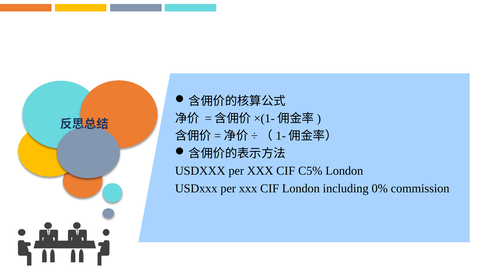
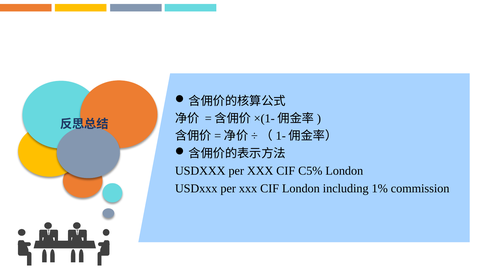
0%: 0% -> 1%
